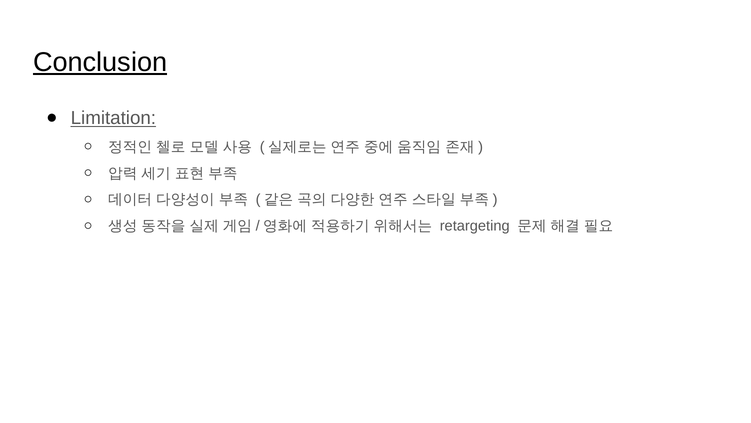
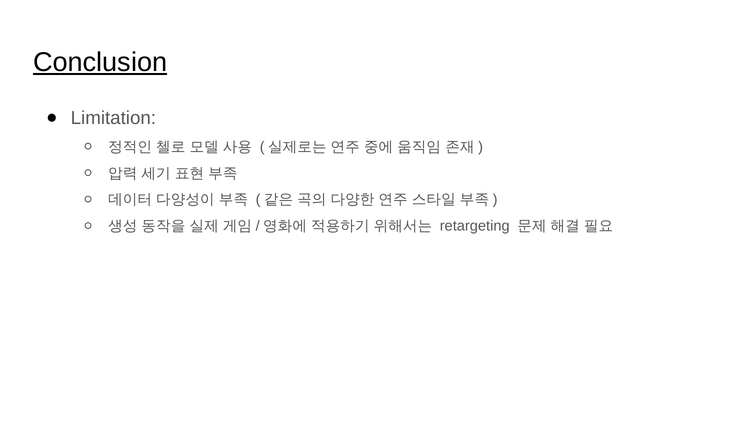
Limitation underline: present -> none
